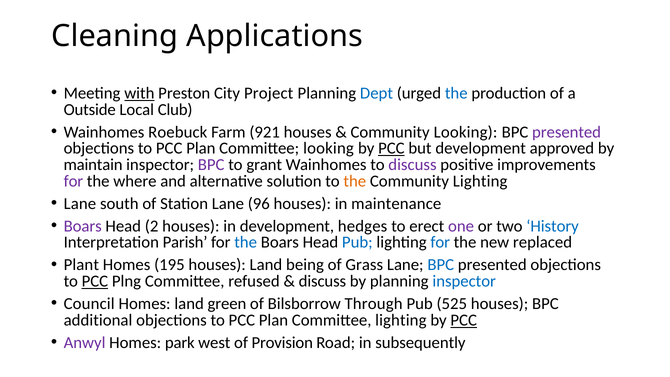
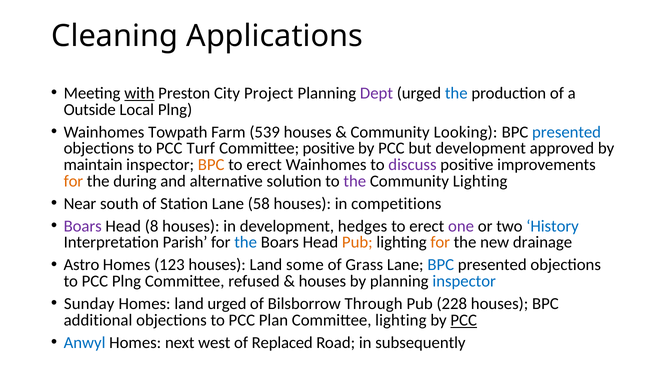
Dept colour: blue -> purple
Local Club: Club -> Plng
Roebuck: Roebuck -> Towpath
921: 921 -> 539
presented at (567, 132) colour: purple -> blue
Plan at (201, 148): Plan -> Turf
Committee looking: looking -> positive
PCC at (391, 148) underline: present -> none
BPC at (211, 165) colour: purple -> orange
grant at (264, 165): grant -> erect
for at (73, 181) colour: purple -> orange
where: where -> during
the at (355, 181) colour: orange -> purple
Lane at (80, 203): Lane -> Near
96: 96 -> 58
maintenance: maintenance -> competitions
2: 2 -> 8
Pub at (357, 242) colour: blue -> orange
for at (440, 242) colour: blue -> orange
replaced: replaced -> drainage
Plant: Plant -> Astro
195: 195 -> 123
being: being -> some
PCC at (95, 281) underline: present -> none
discuss at (322, 281): discuss -> houses
Council: Council -> Sunday
land green: green -> urged
525: 525 -> 228
Anwyl colour: purple -> blue
park: park -> next
Provision: Provision -> Replaced
